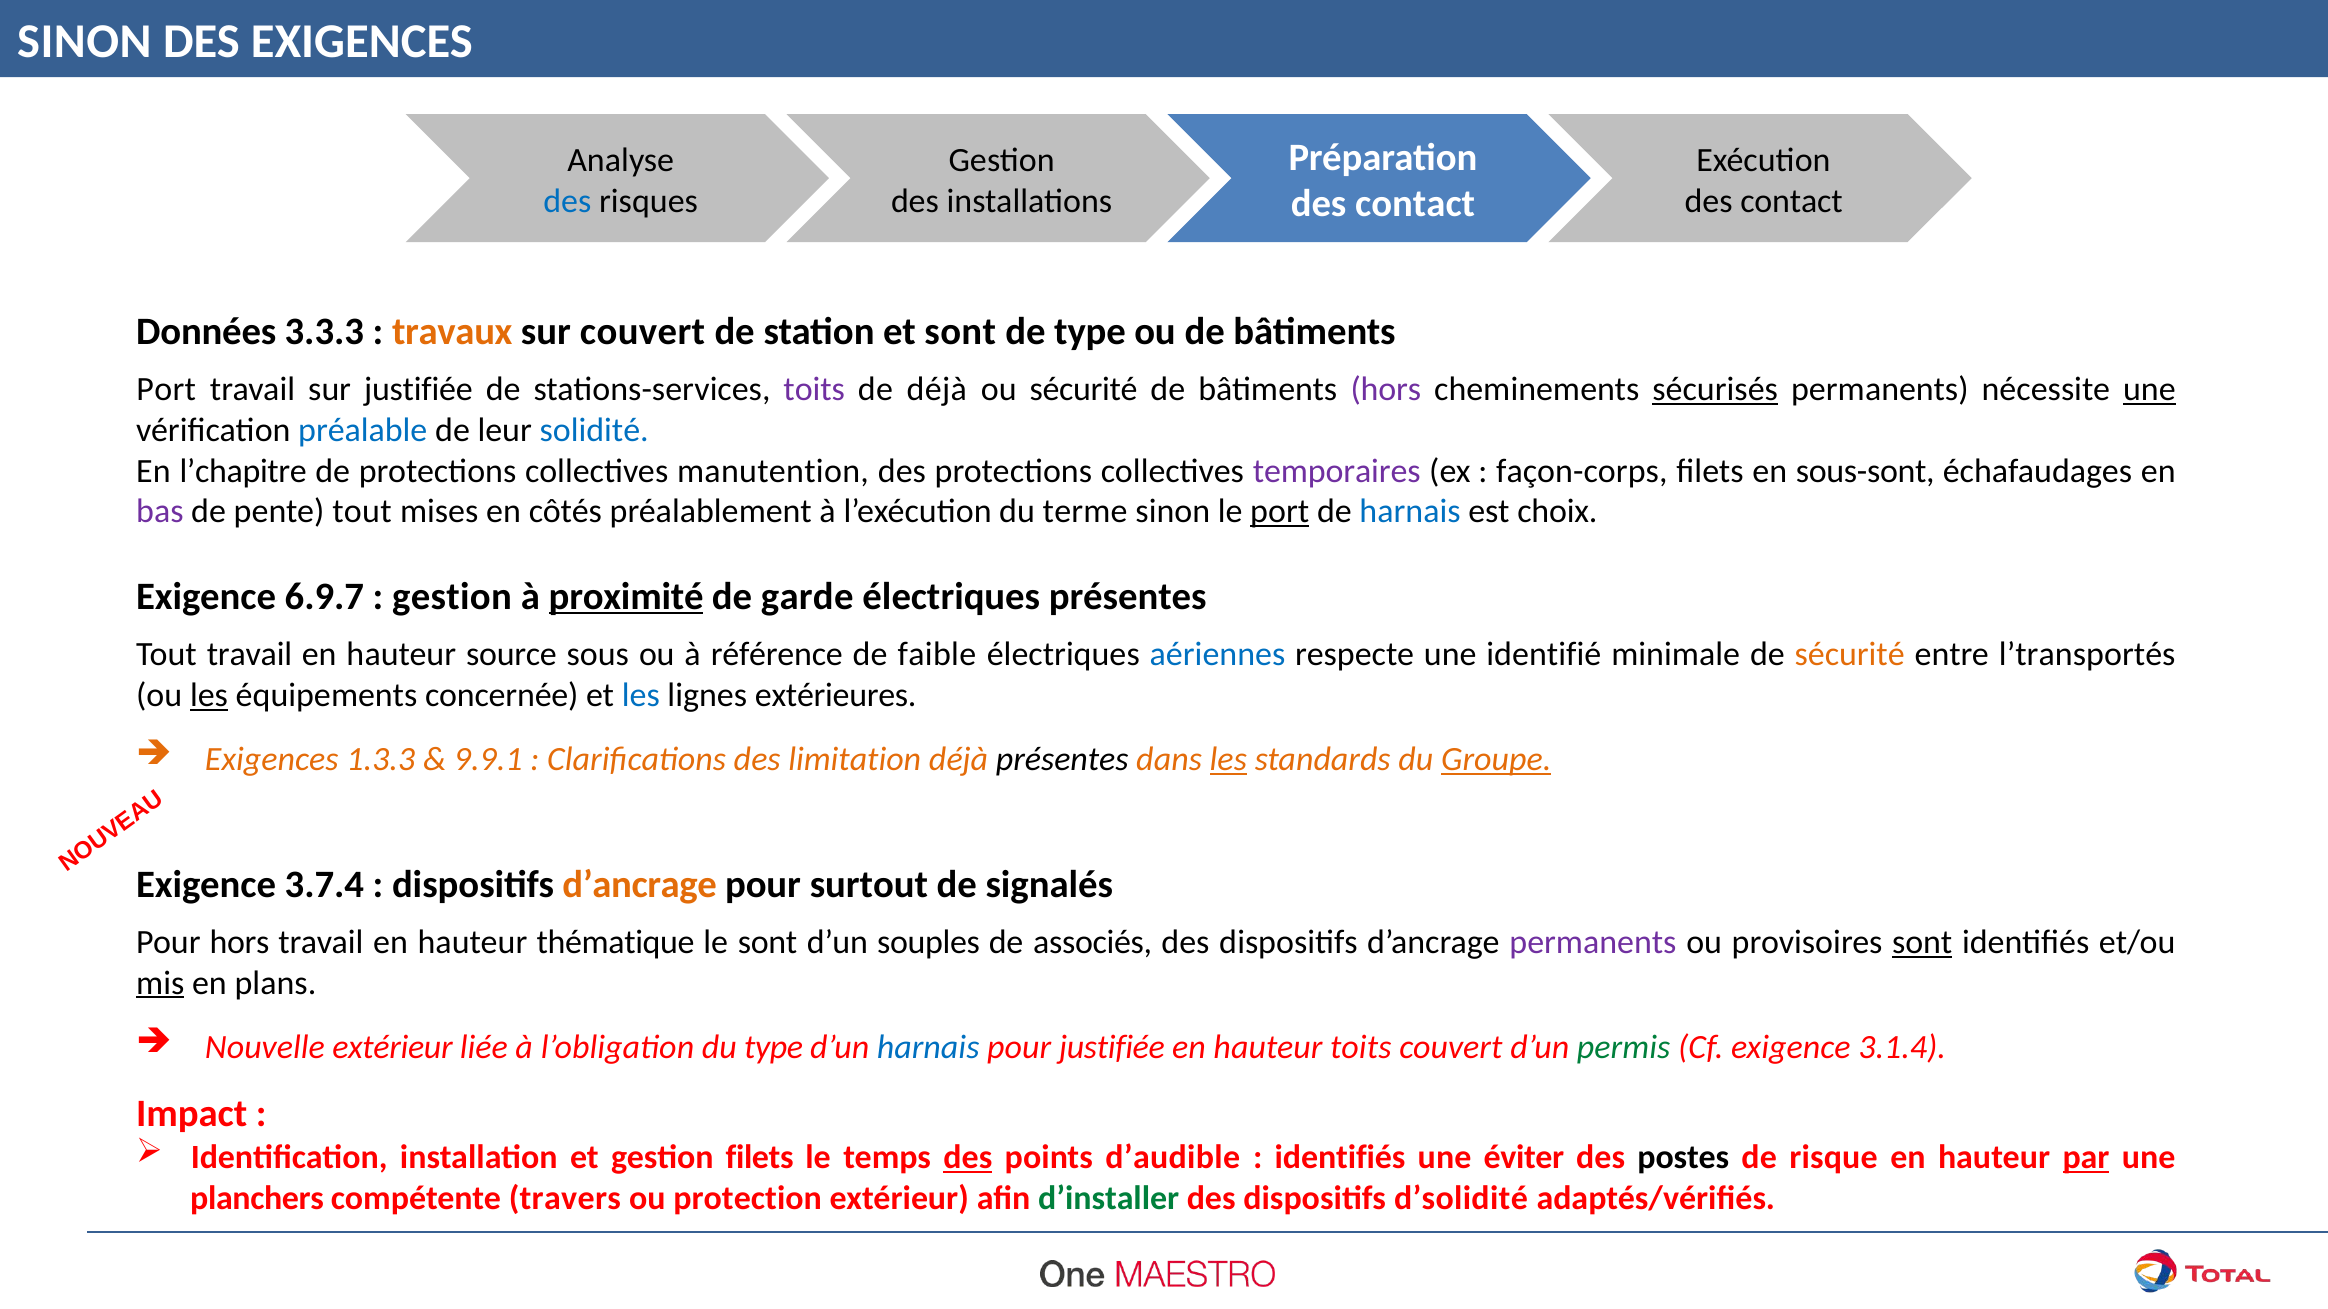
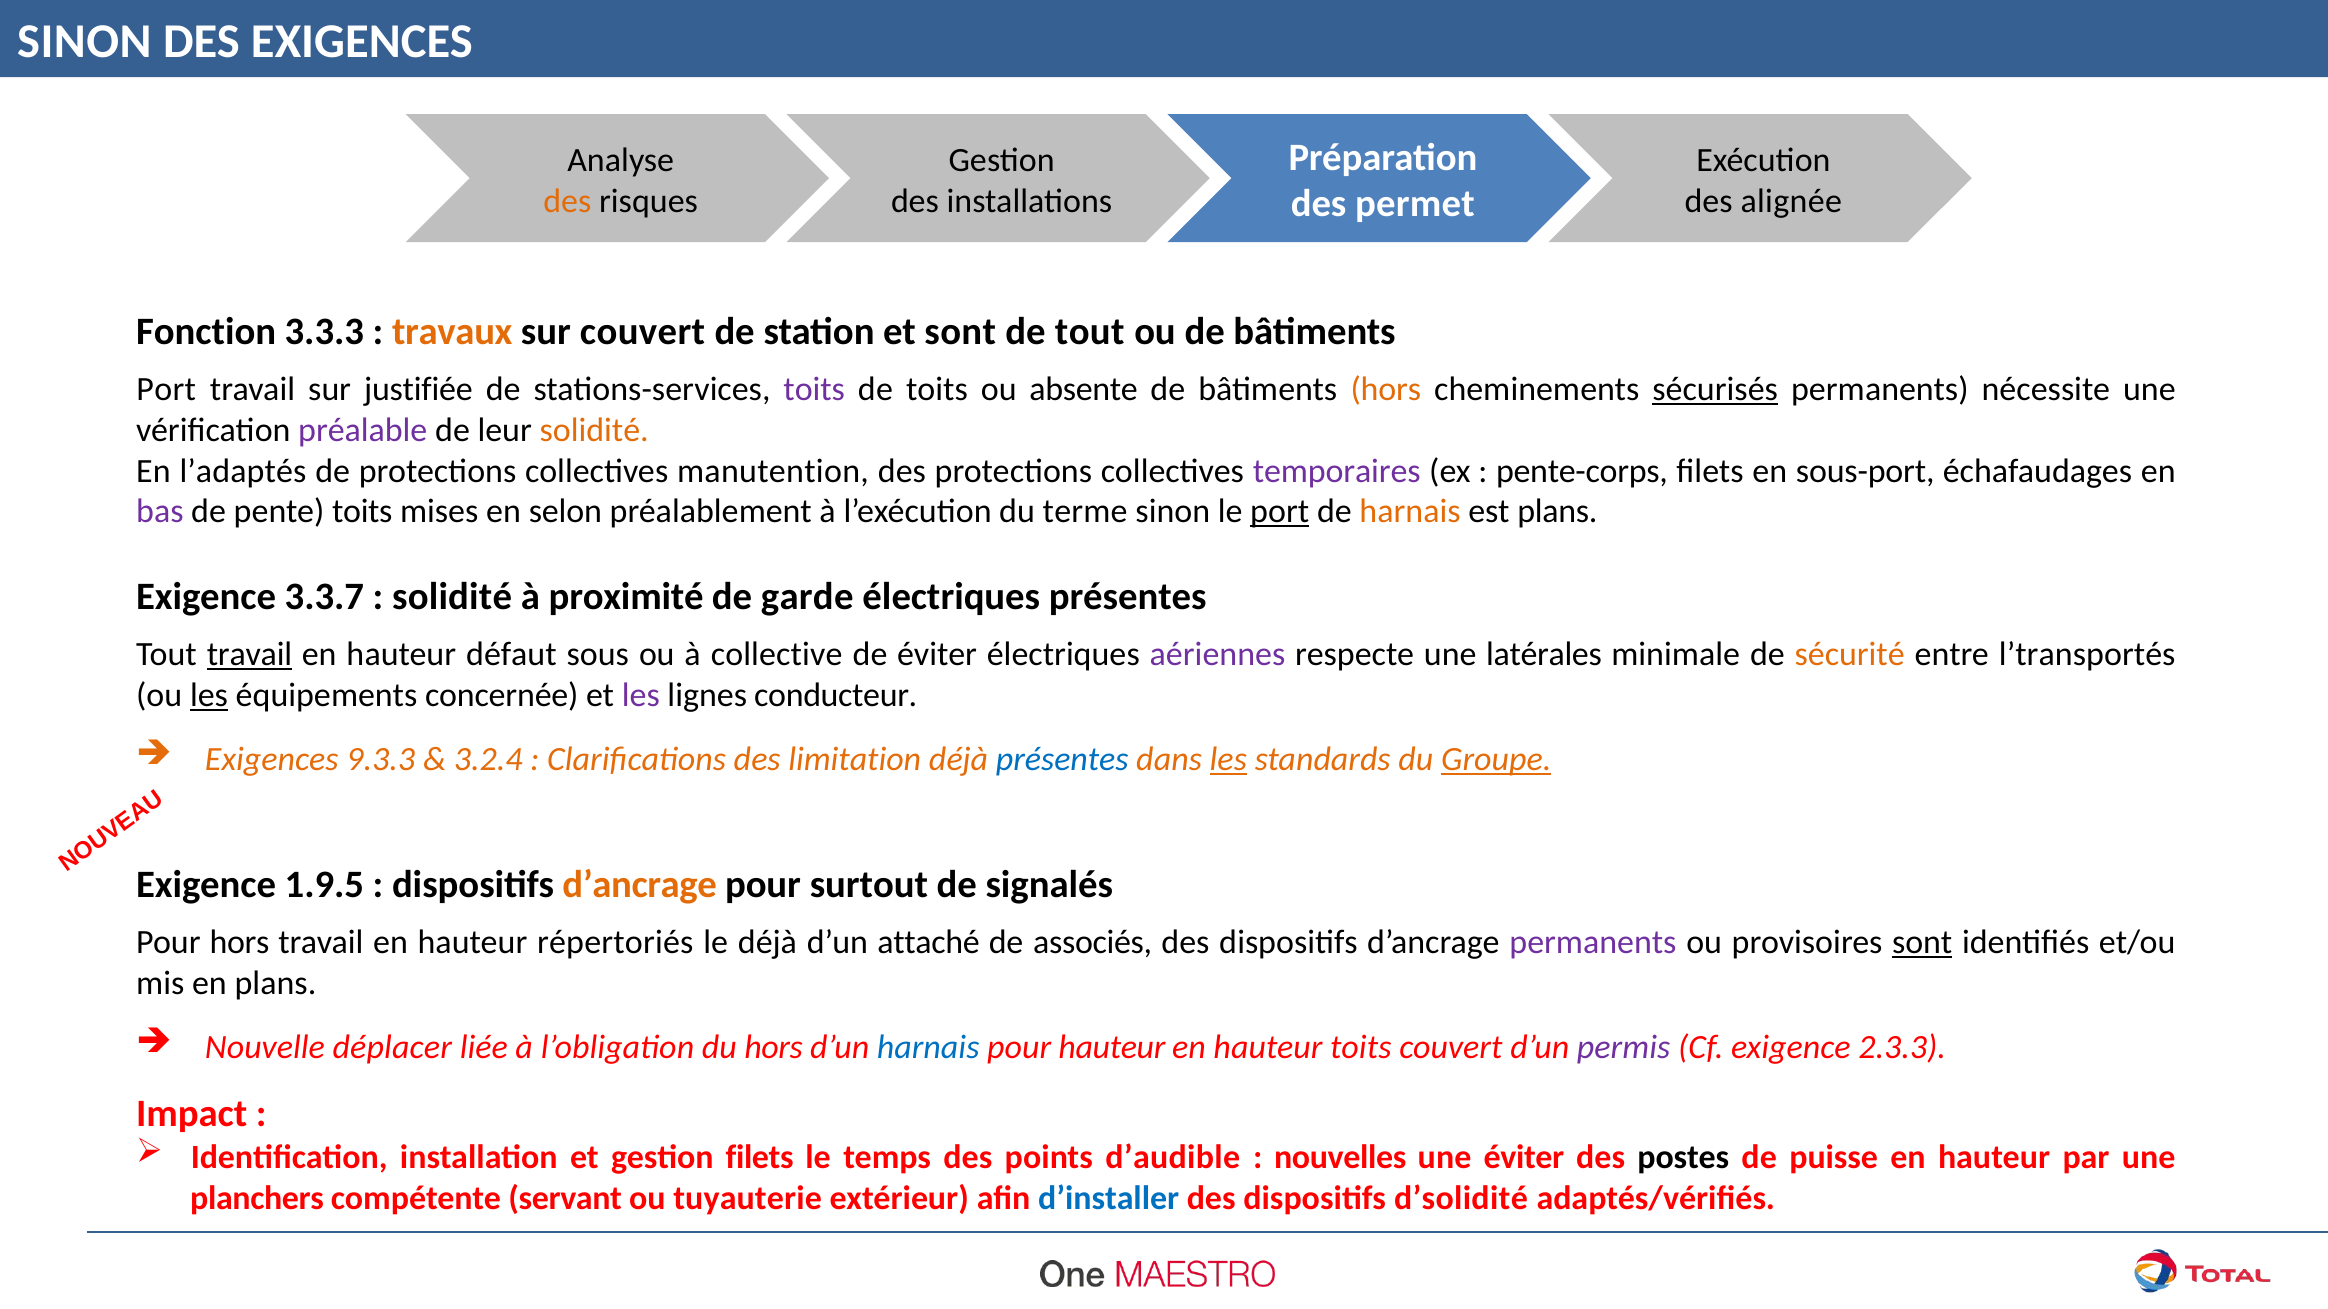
des at (567, 201) colour: blue -> orange
contact at (1791, 201): contact -> alignée
contact at (1415, 204): contact -> permet
Données: Données -> Fonction
de type: type -> tout
de déjà: déjà -> toits
ou sécurité: sécurité -> absente
hors at (1386, 390) colour: purple -> orange
une at (2149, 390) underline: present -> none
préalable colour: blue -> purple
solidité at (594, 430) colour: blue -> orange
l’chapitre: l’chapitre -> l’adaptés
façon-corps: façon-corps -> pente-corps
sous-sont: sous-sont -> sous-port
pente tout: tout -> toits
côtés: côtés -> selon
harnais at (1410, 512) colour: blue -> orange
est choix: choix -> plans
6.9.7: 6.9.7 -> 3.3.7
gestion at (452, 597): gestion -> solidité
proximité underline: present -> none
travail at (249, 655) underline: none -> present
source: source -> défaut
référence: référence -> collective
de faible: faible -> éviter
aériennes colour: blue -> purple
identifié: identifié -> latérales
les at (641, 695) colour: blue -> purple
extérieures: extérieures -> conducteur
1.3.3: 1.3.3 -> 9.3.3
9.9.1: 9.9.1 -> 3.2.4
présentes at (1062, 759) colour: black -> blue
3.7.4: 3.7.4 -> 1.9.5
thématique: thématique -> répertoriés
le sont: sont -> déjà
souples: souples -> attaché
mis underline: present -> none
Nouvelle extérieur: extérieur -> déplacer
du type: type -> hors
pour justifiée: justifiée -> hauteur
permis colour: green -> purple
3.1.4: 3.1.4 -> 2.3.3
des at (968, 1158) underline: present -> none
identifiés at (1340, 1158): identifiés -> nouvelles
risque: risque -> puisse
par underline: present -> none
travers: travers -> servant
protection: protection -> tuyauterie
d’installer colour: green -> blue
